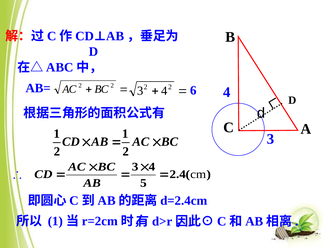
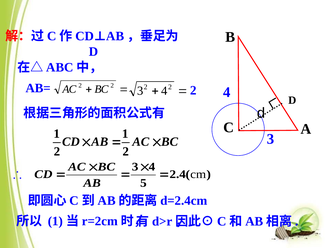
3 6: 6 -> 2
